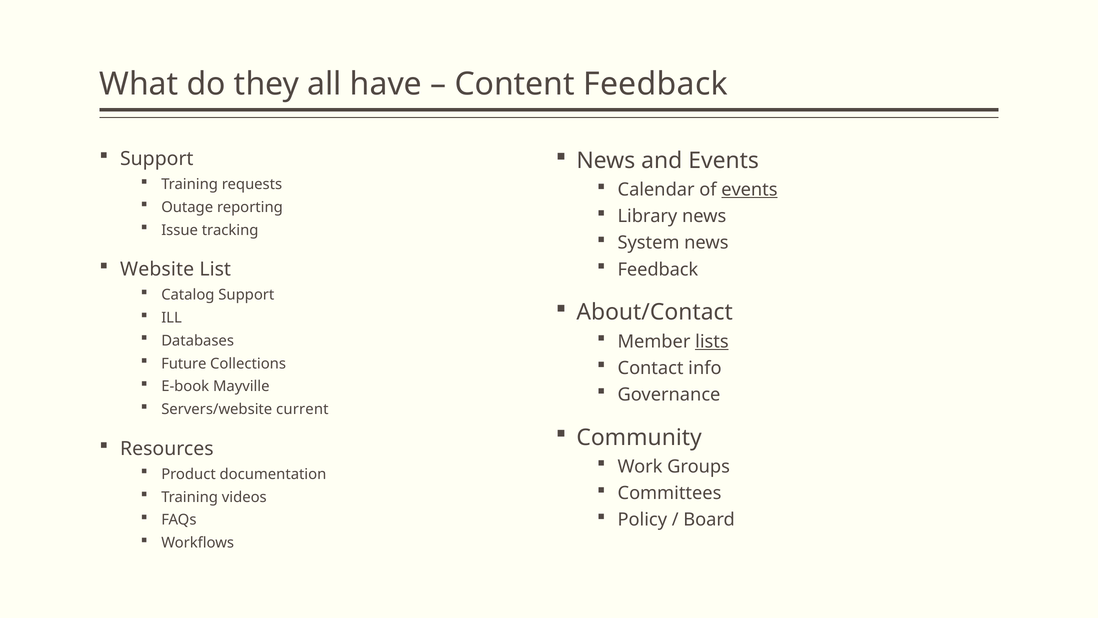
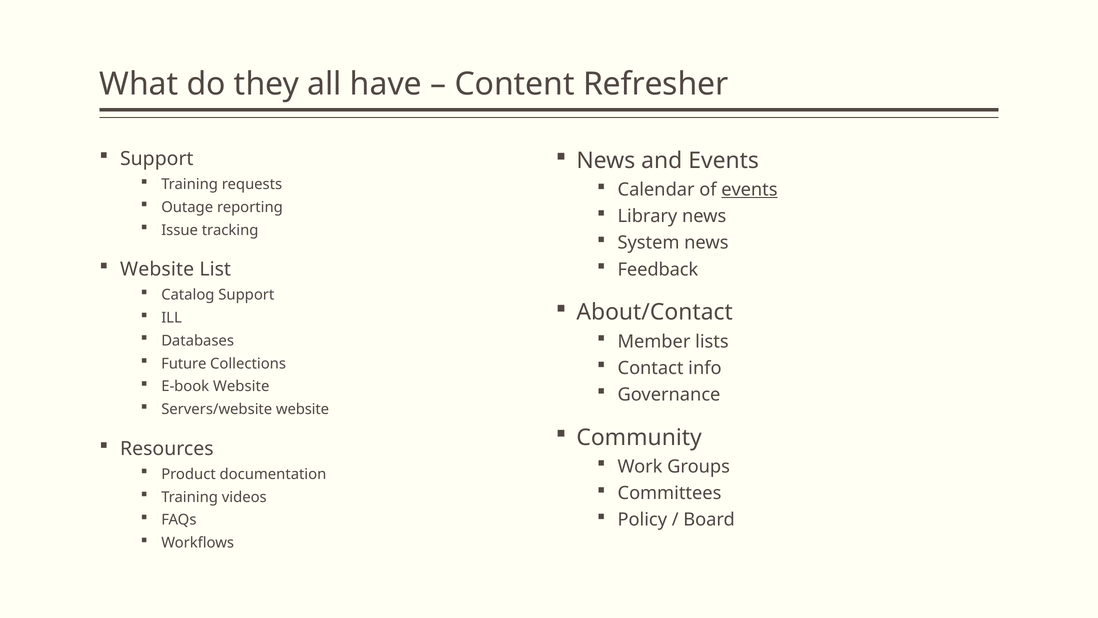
Content Feedback: Feedback -> Refresher
lists underline: present -> none
E-book Mayville: Mayville -> Website
Servers/website current: current -> website
